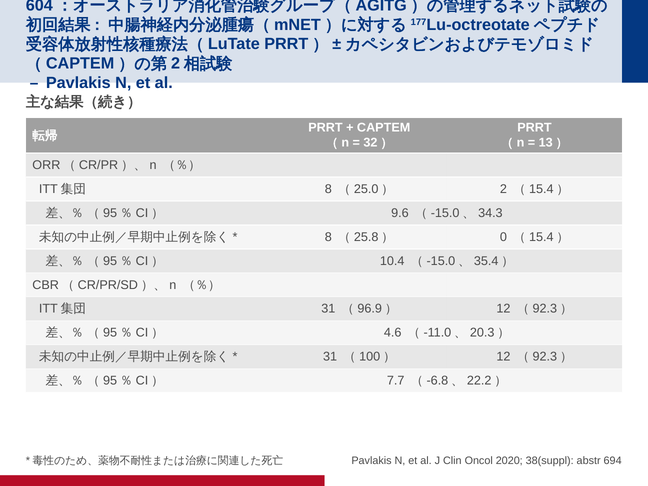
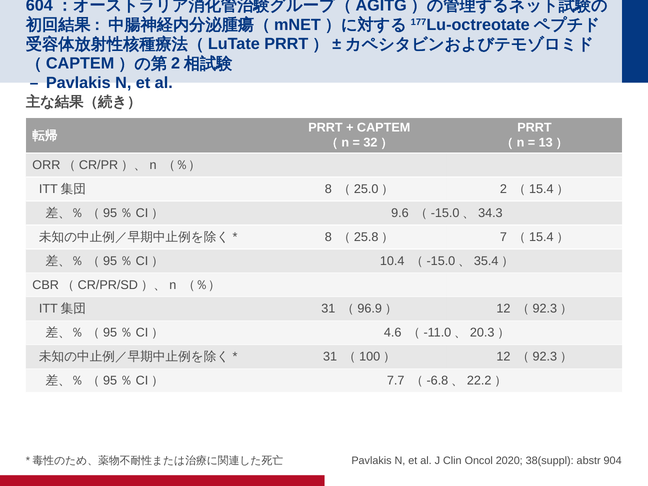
0: 0 -> 7
694: 694 -> 904
